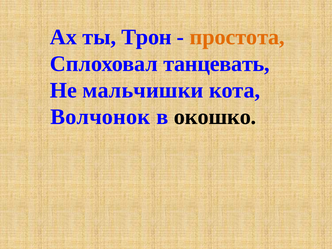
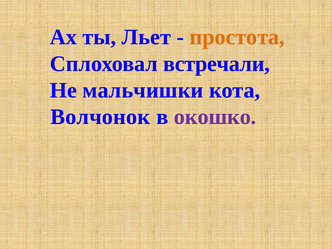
Трон: Трон -> Льет
танцевать: танцевать -> встречали
окошко colour: black -> purple
